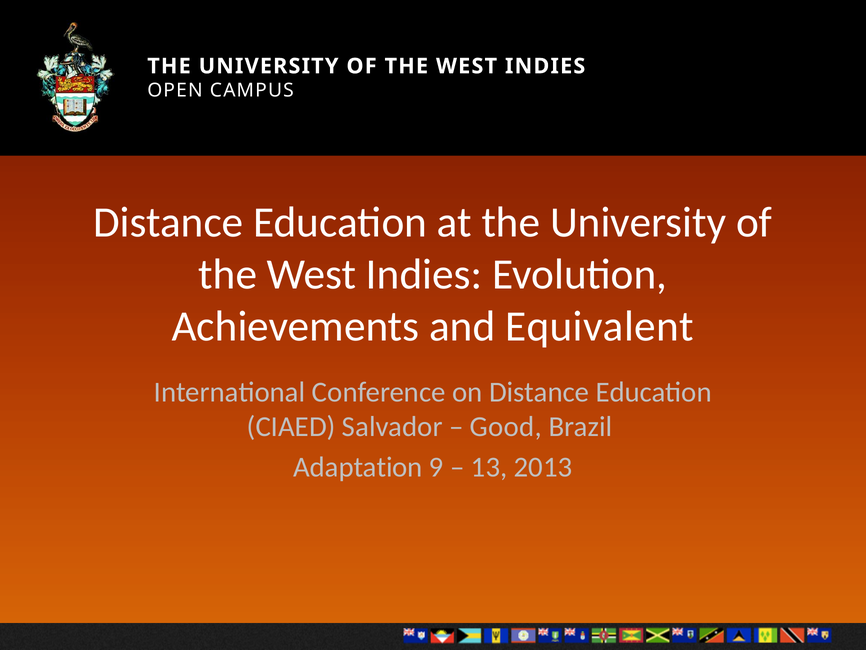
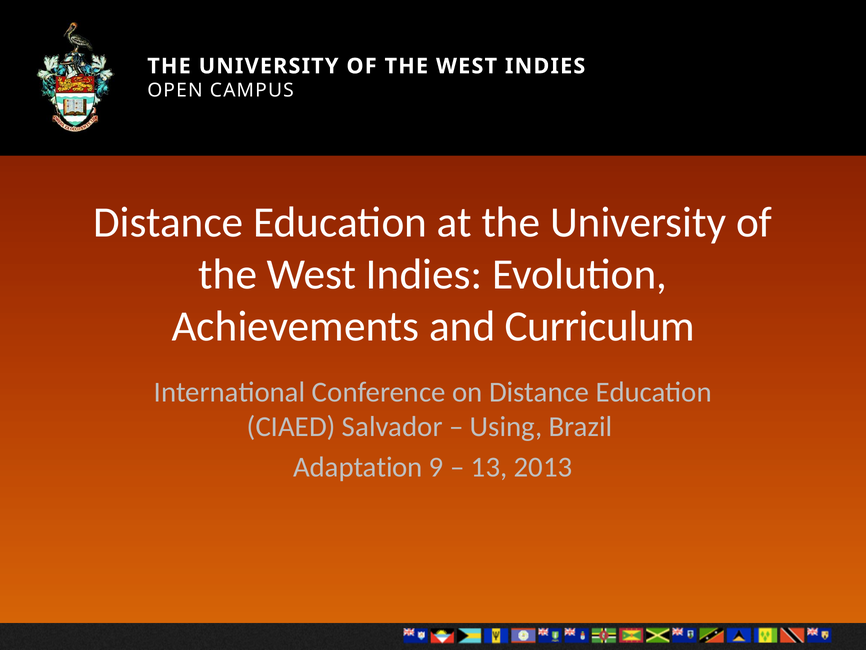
Equivalent: Equivalent -> Curriculum
Good: Good -> Using
